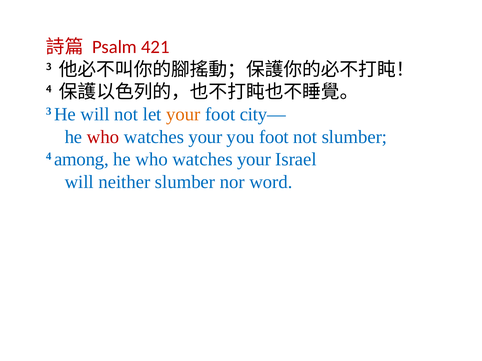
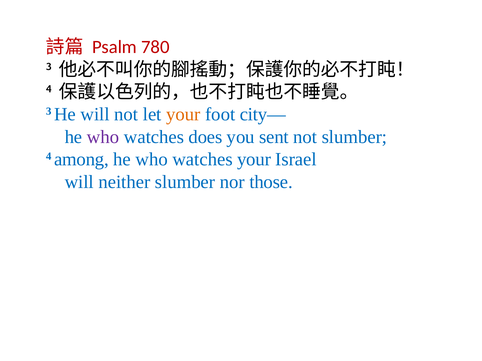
421: 421 -> 780
who at (103, 137) colour: red -> purple
your at (205, 137): your -> does
you foot: foot -> sent
word: word -> those
